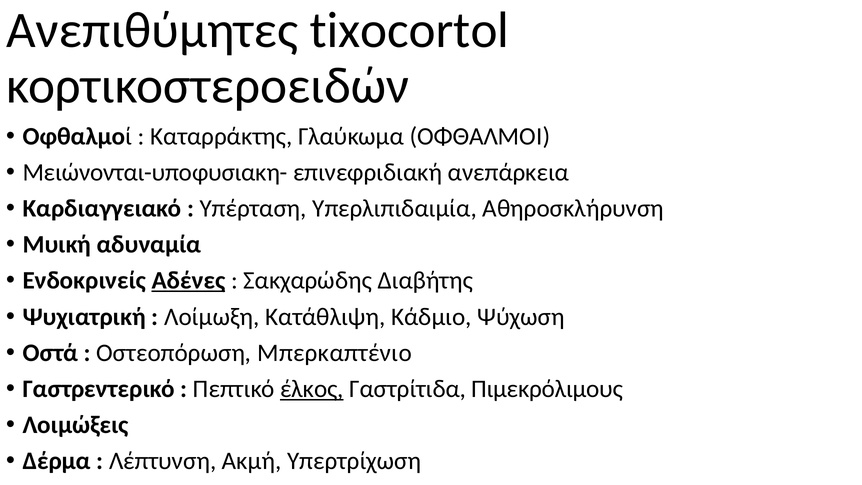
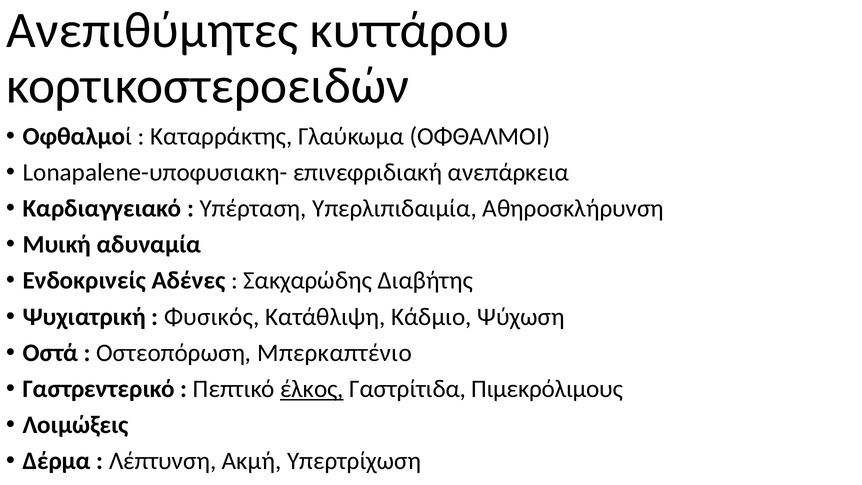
tixocortol: tixocortol -> κυττάρου
Μειώνονται-υποφυσιακη-: Μειώνονται-υποφυσιακη- -> Lonapalene-υποφυσιακη-
Αδένες underline: present -> none
Λοίμωξη: Λοίμωξη -> Φυσικός
